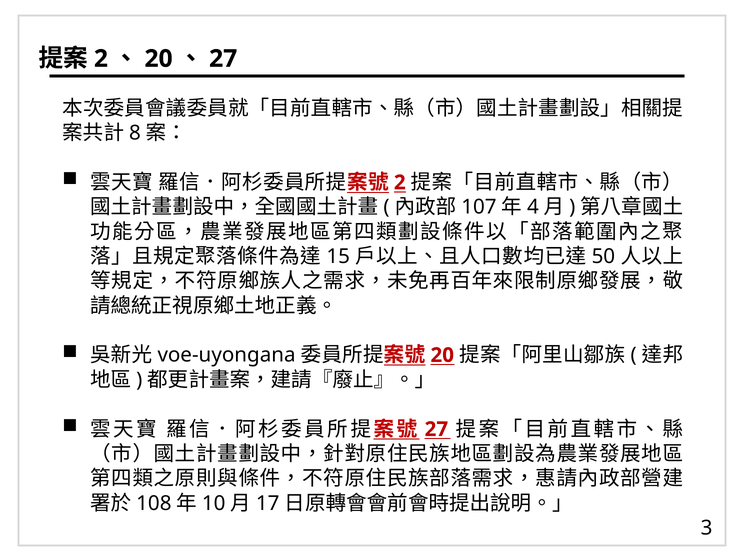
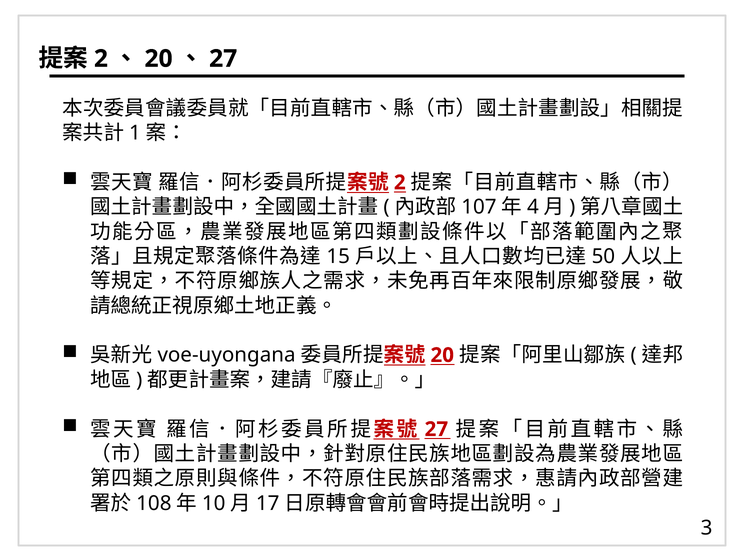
8: 8 -> 1
